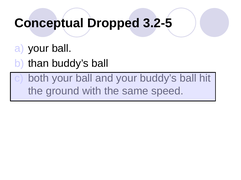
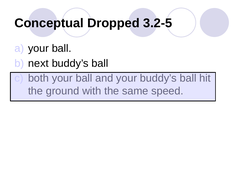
than: than -> next
